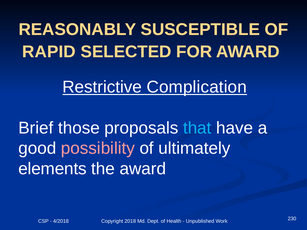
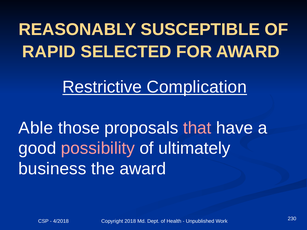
Brief: Brief -> Able
that colour: light blue -> pink
elements: elements -> business
